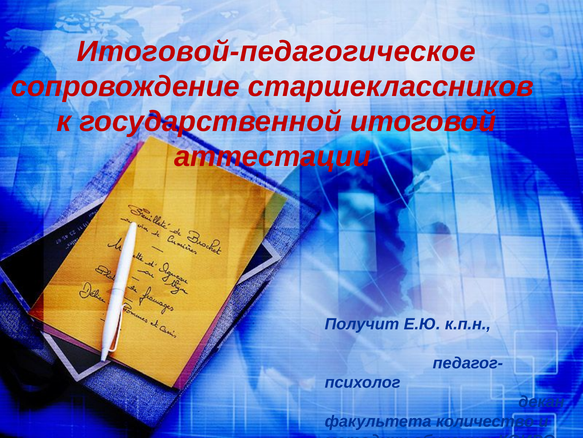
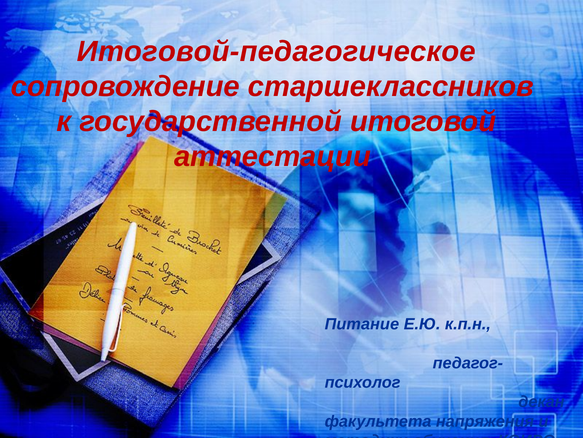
Получит: Получит -> Питание
количество: количество -> напряжения
